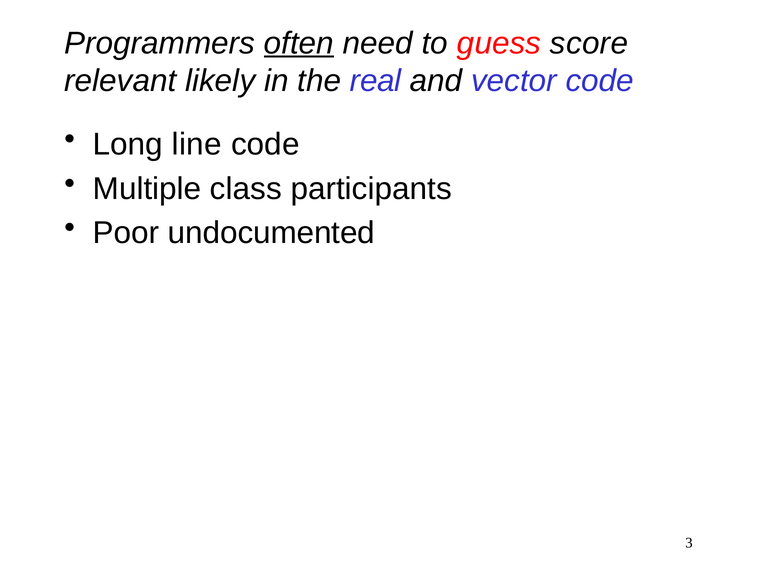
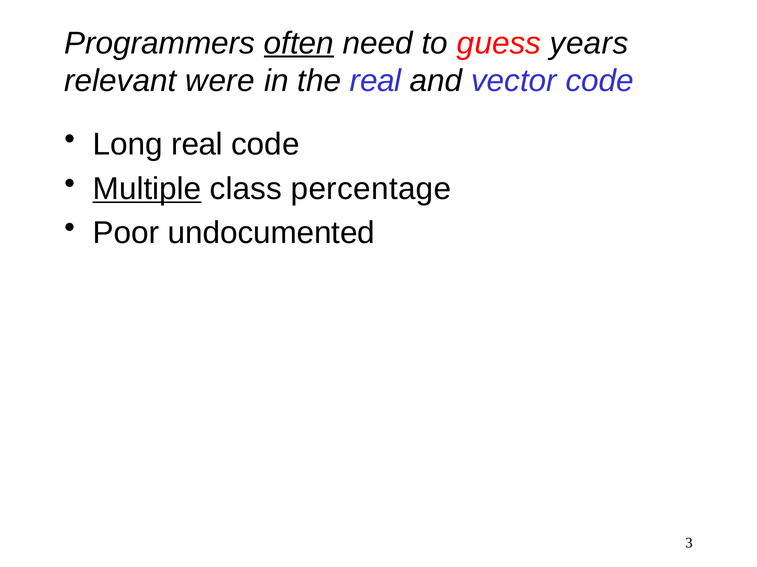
score: score -> years
likely: likely -> were
Long line: line -> real
Multiple underline: none -> present
participants: participants -> percentage
